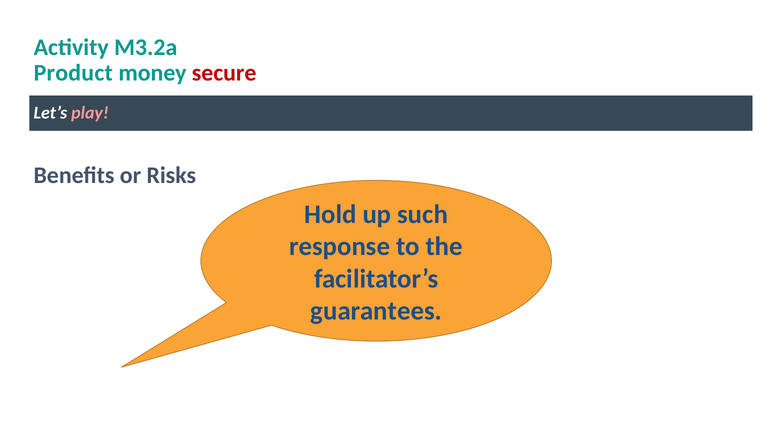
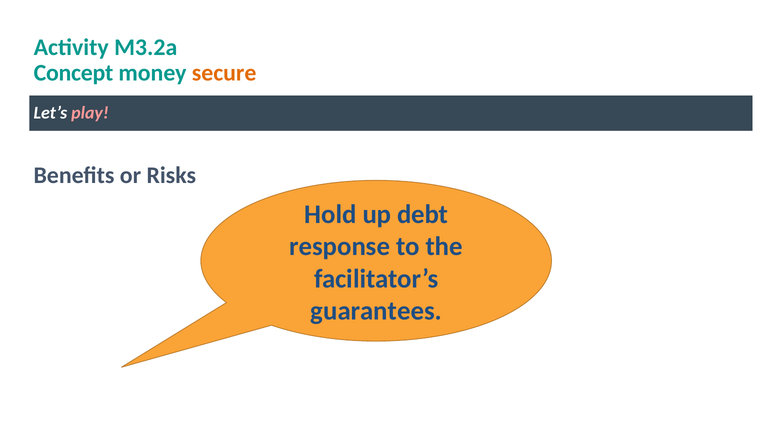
Product: Product -> Concept
secure colour: red -> orange
such: such -> debt
